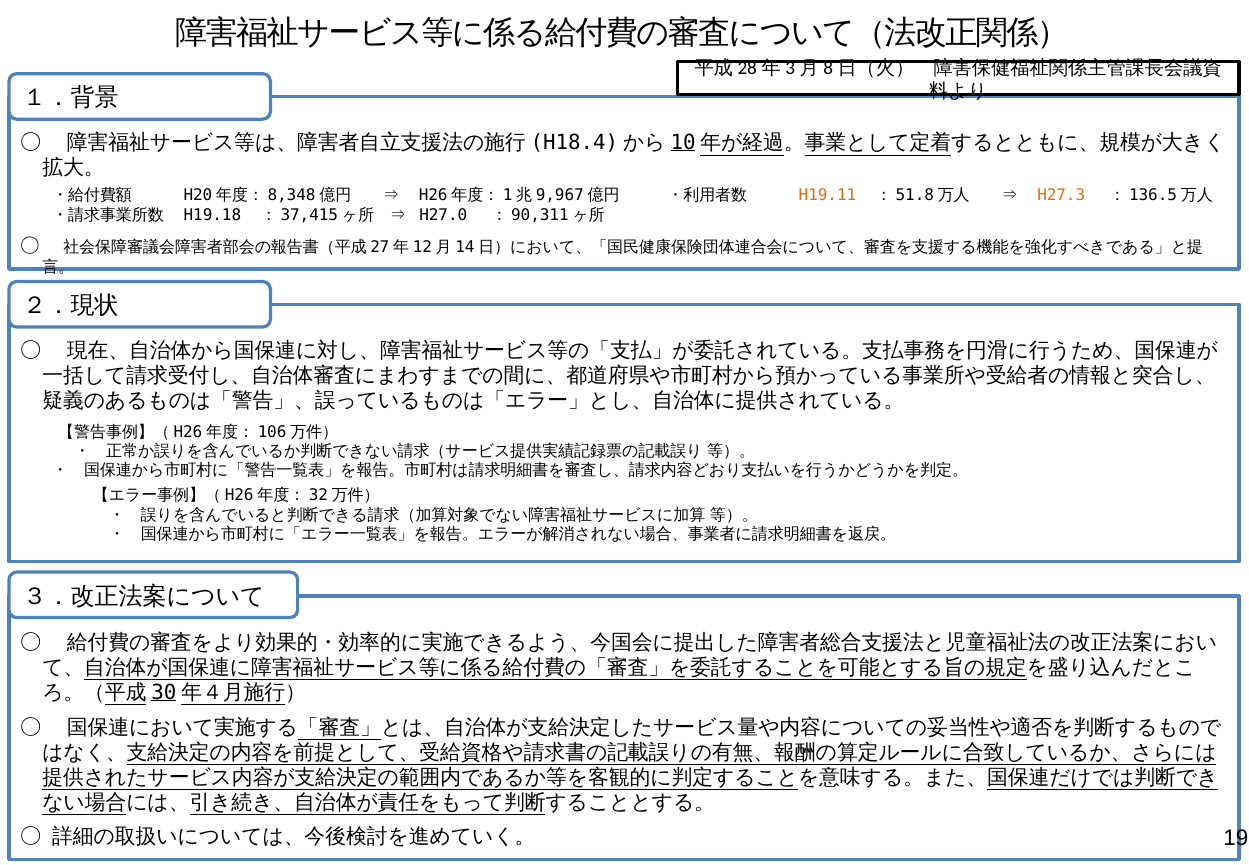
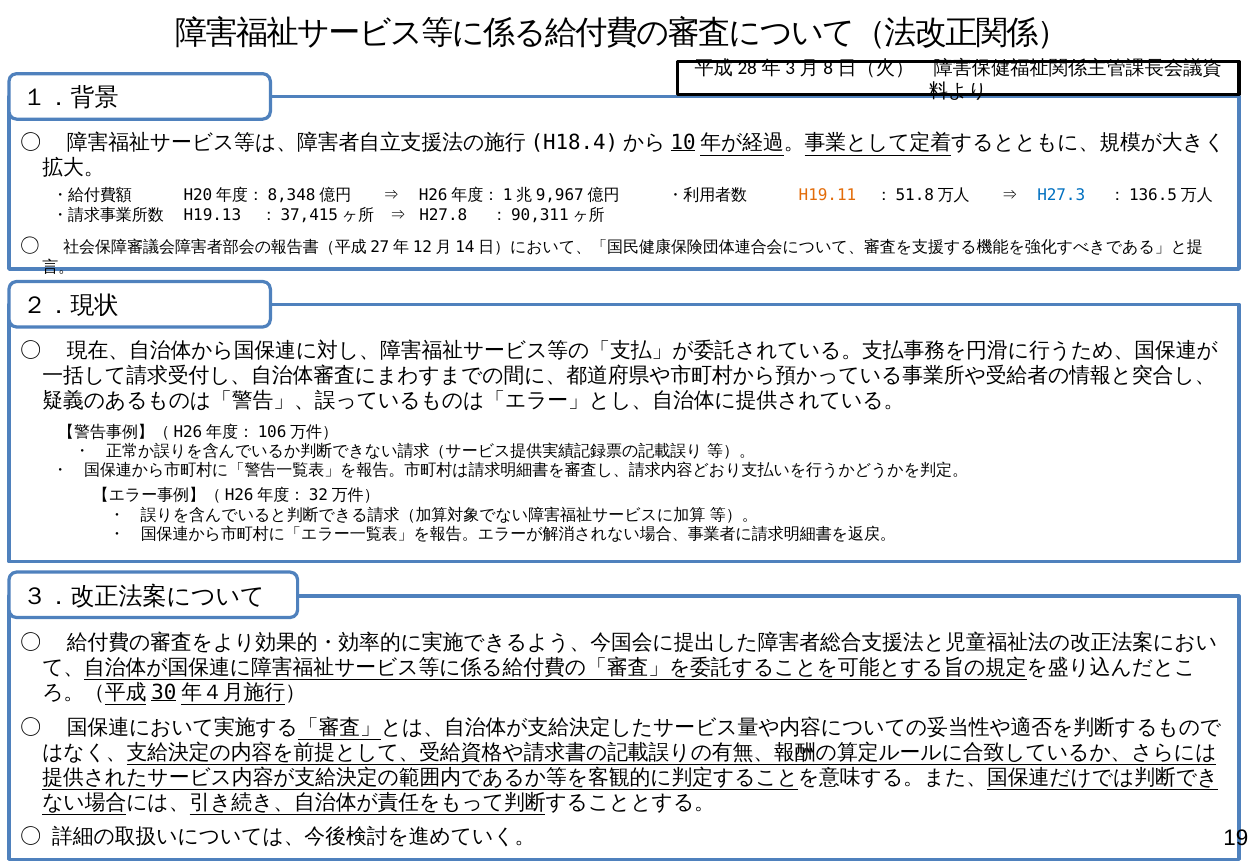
H27.3 colour: orange -> blue
H19.18: H19.18 -> H19.13
H27.0: H27.0 -> H27.8
